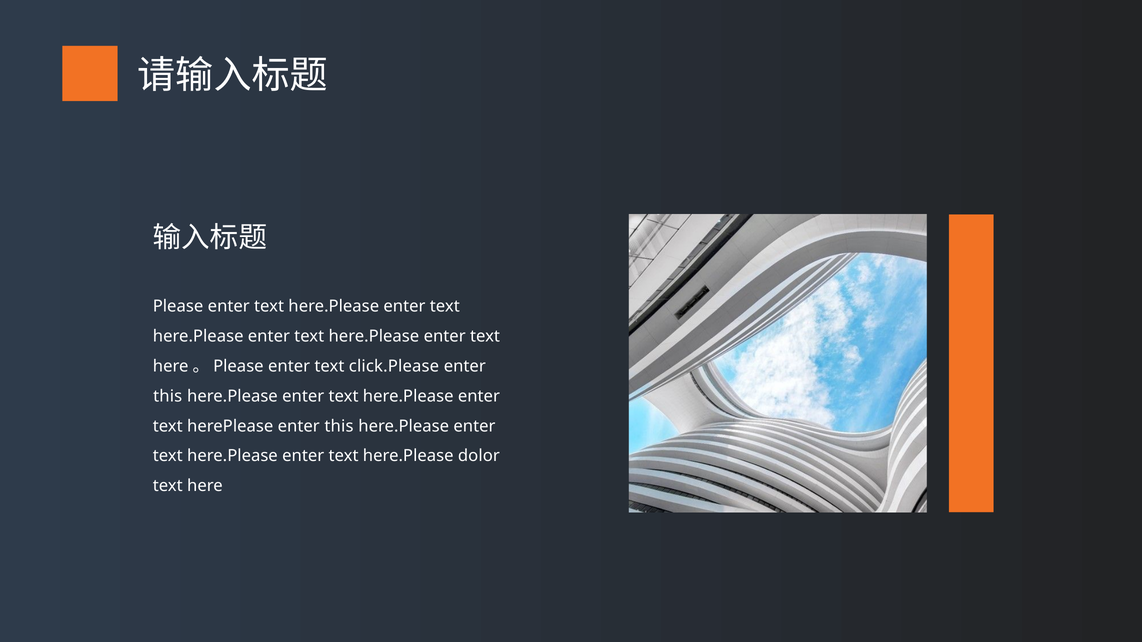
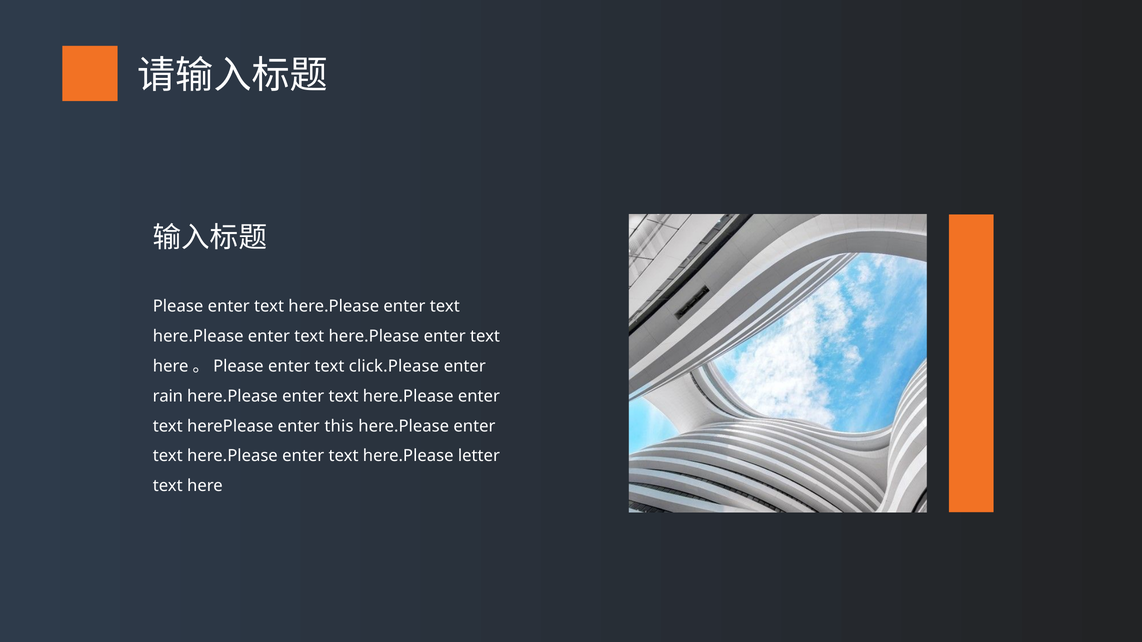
this at (168, 396): this -> rain
dolor: dolor -> letter
